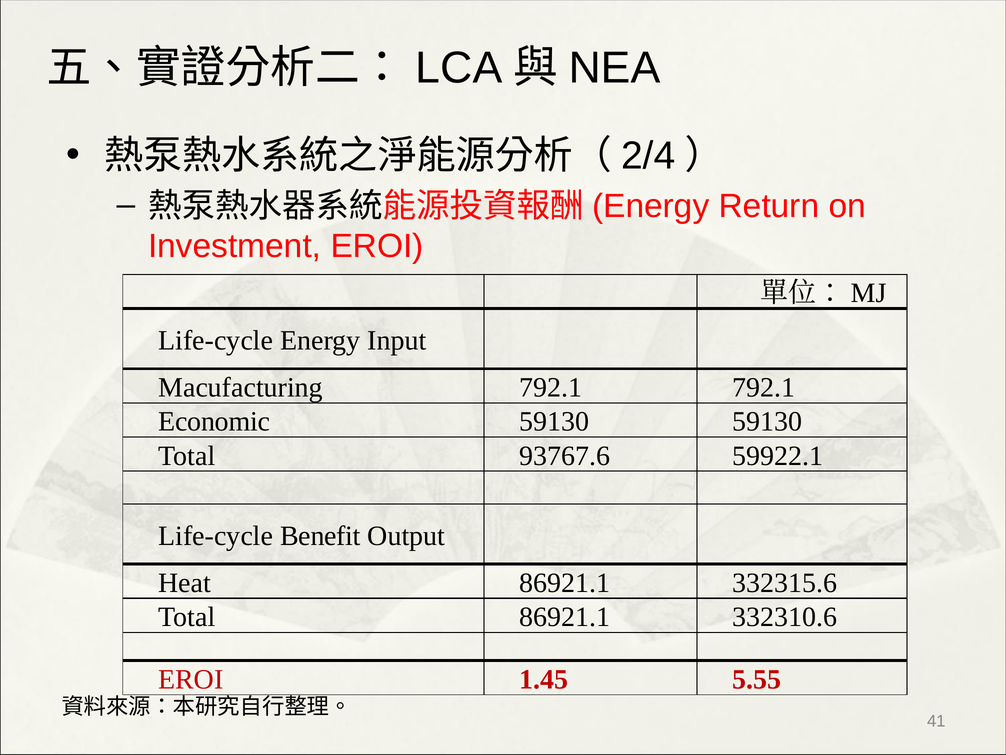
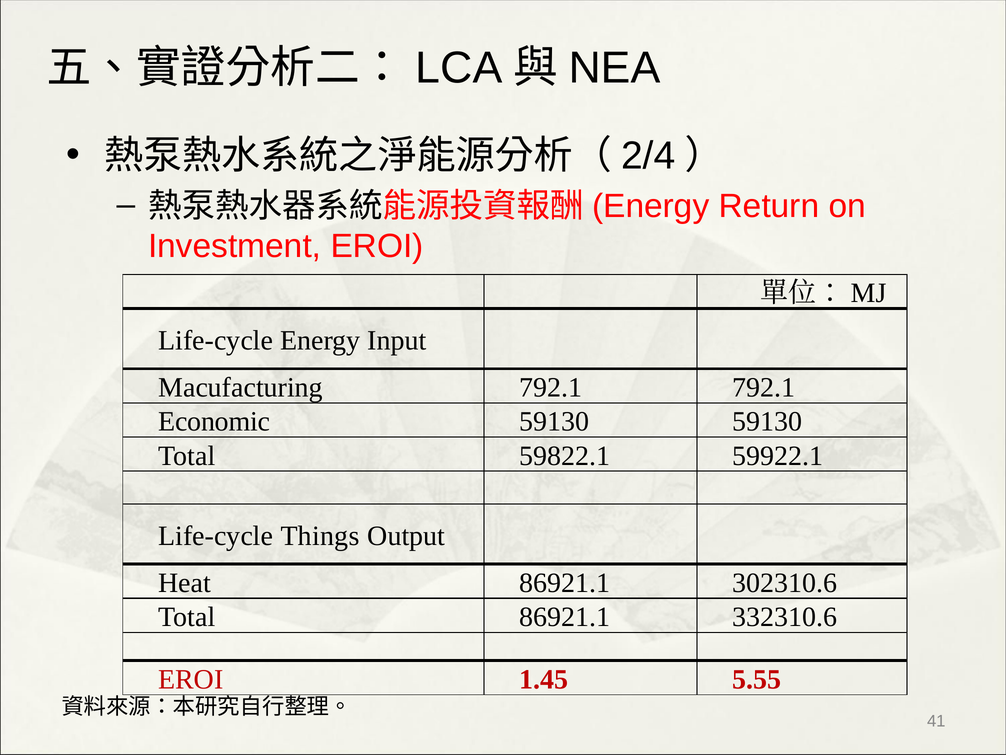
93767.6: 93767.6 -> 59822.1
Benefit: Benefit -> Things
332315.6: 332315.6 -> 302310.6
